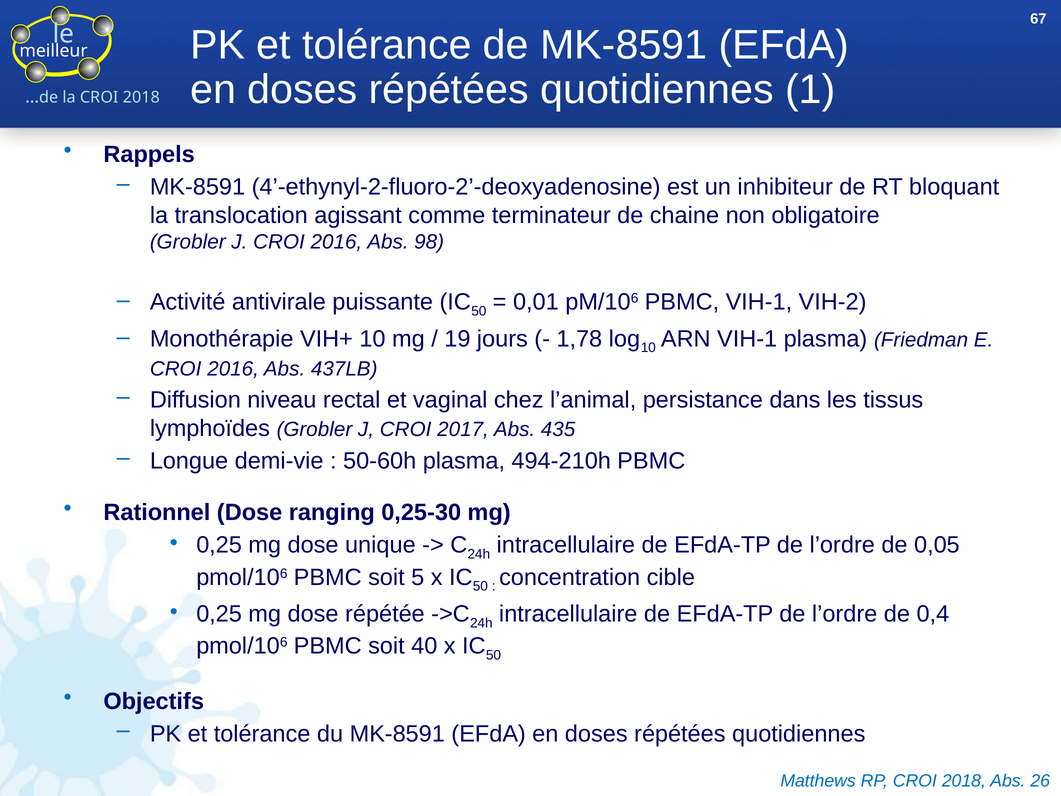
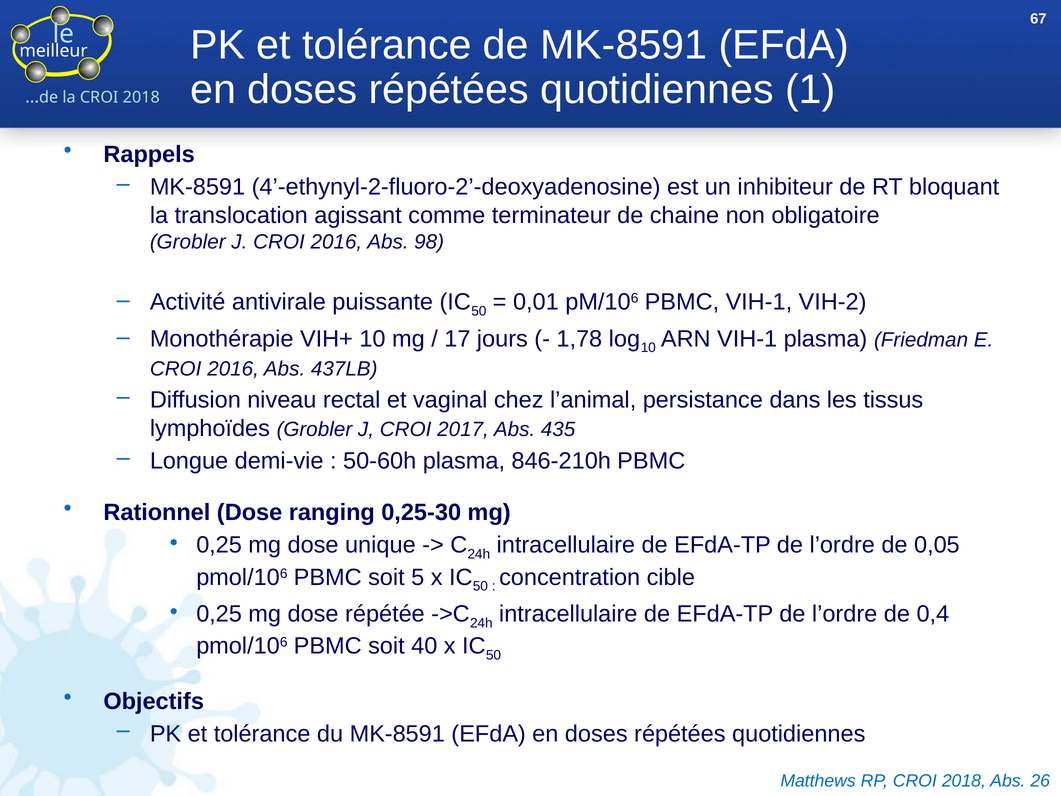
19: 19 -> 17
494-210h: 494-210h -> 846-210h
